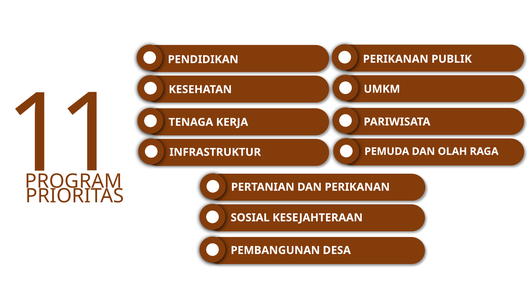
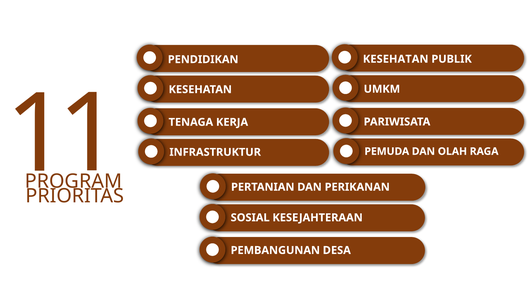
PERIKANAN at (396, 59): PERIKANAN -> KESEHATAN
